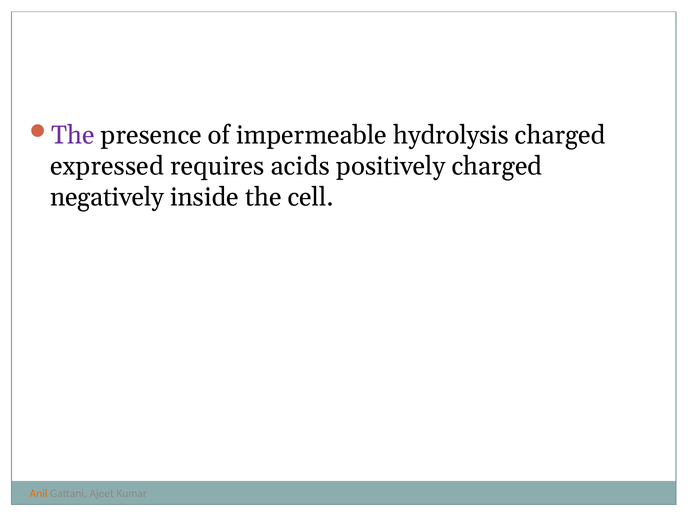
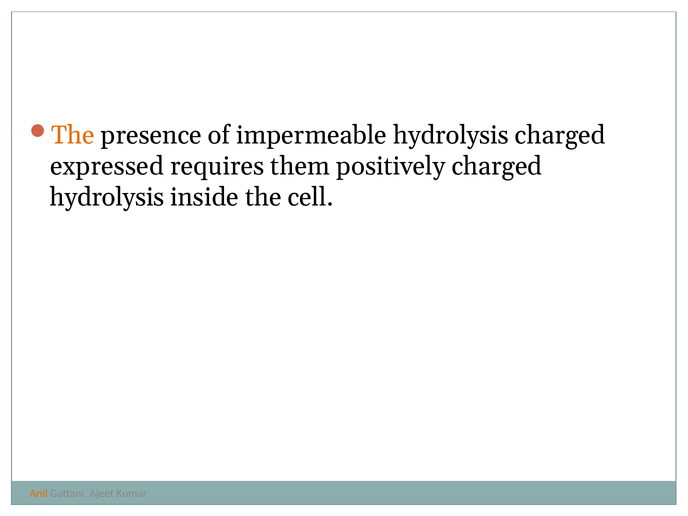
The at (73, 135) colour: purple -> orange
acids: acids -> them
negatively at (107, 197): negatively -> hydrolysis
